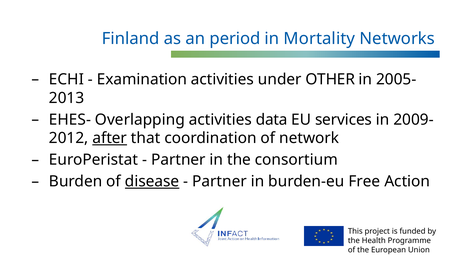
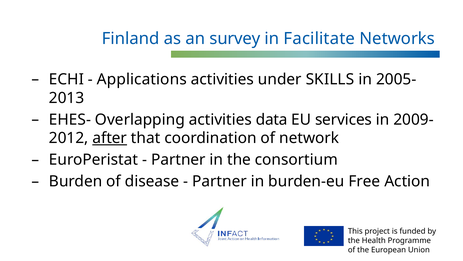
period: period -> survey
Mortality: Mortality -> Facilitate
Examination: Examination -> Applications
OTHER: OTHER -> SKILLS
disease underline: present -> none
